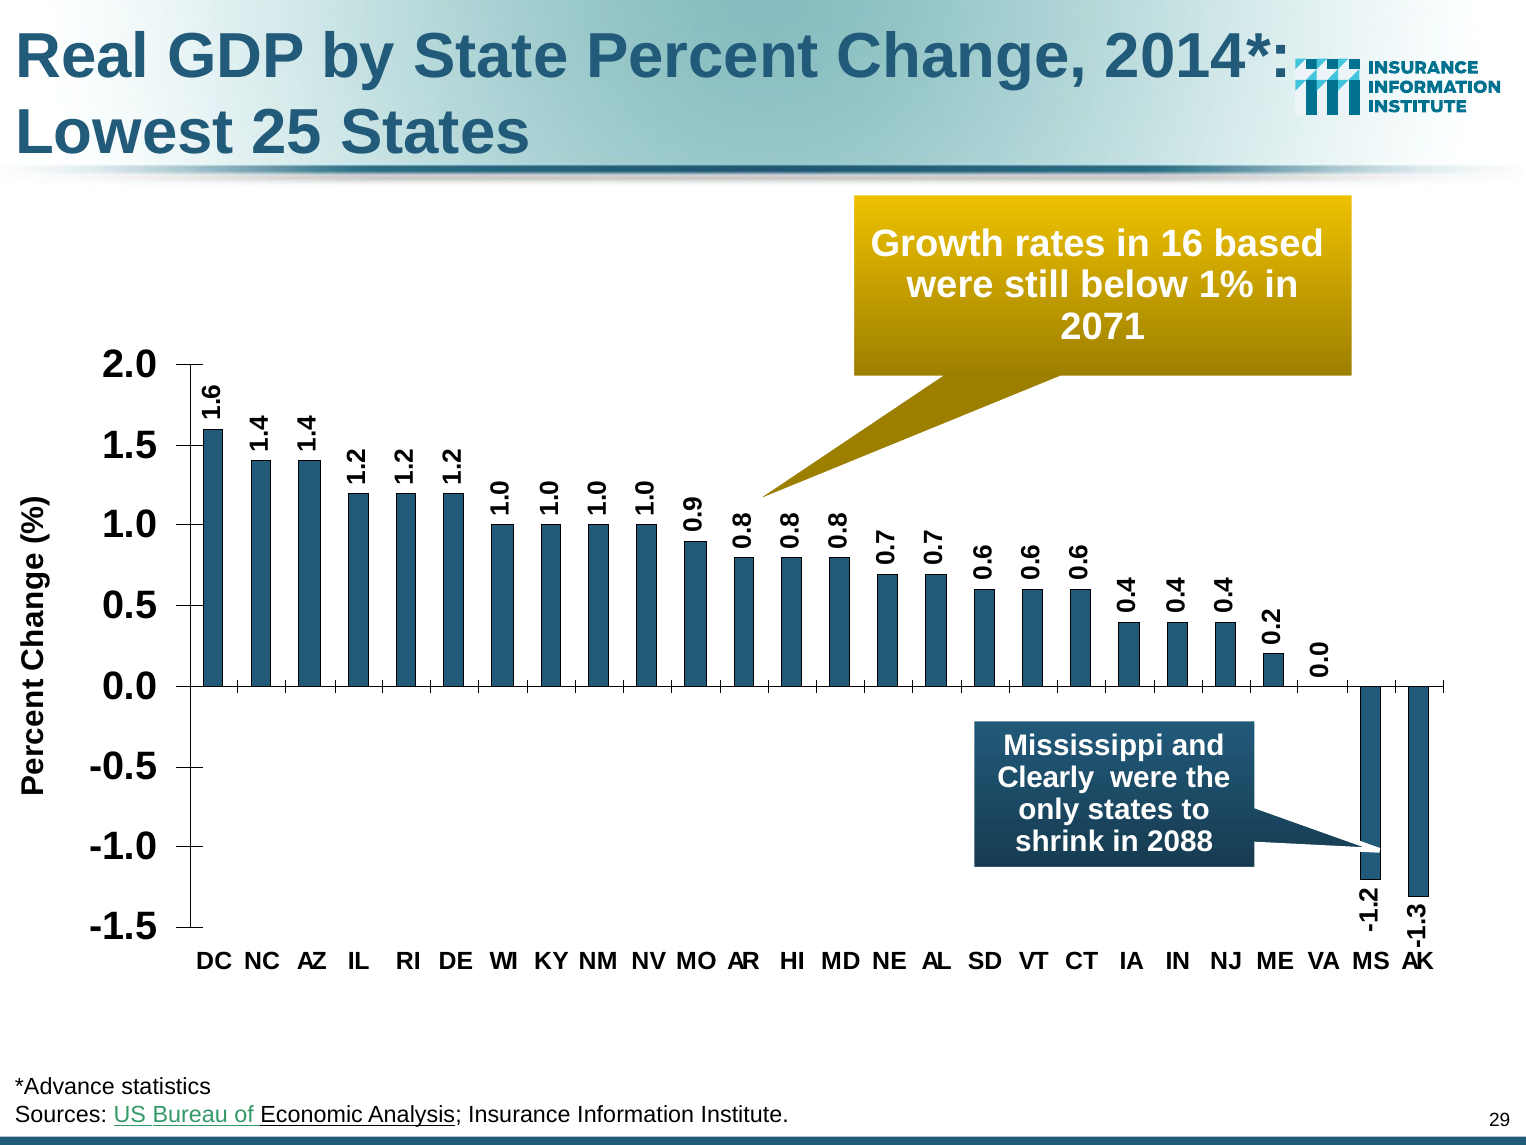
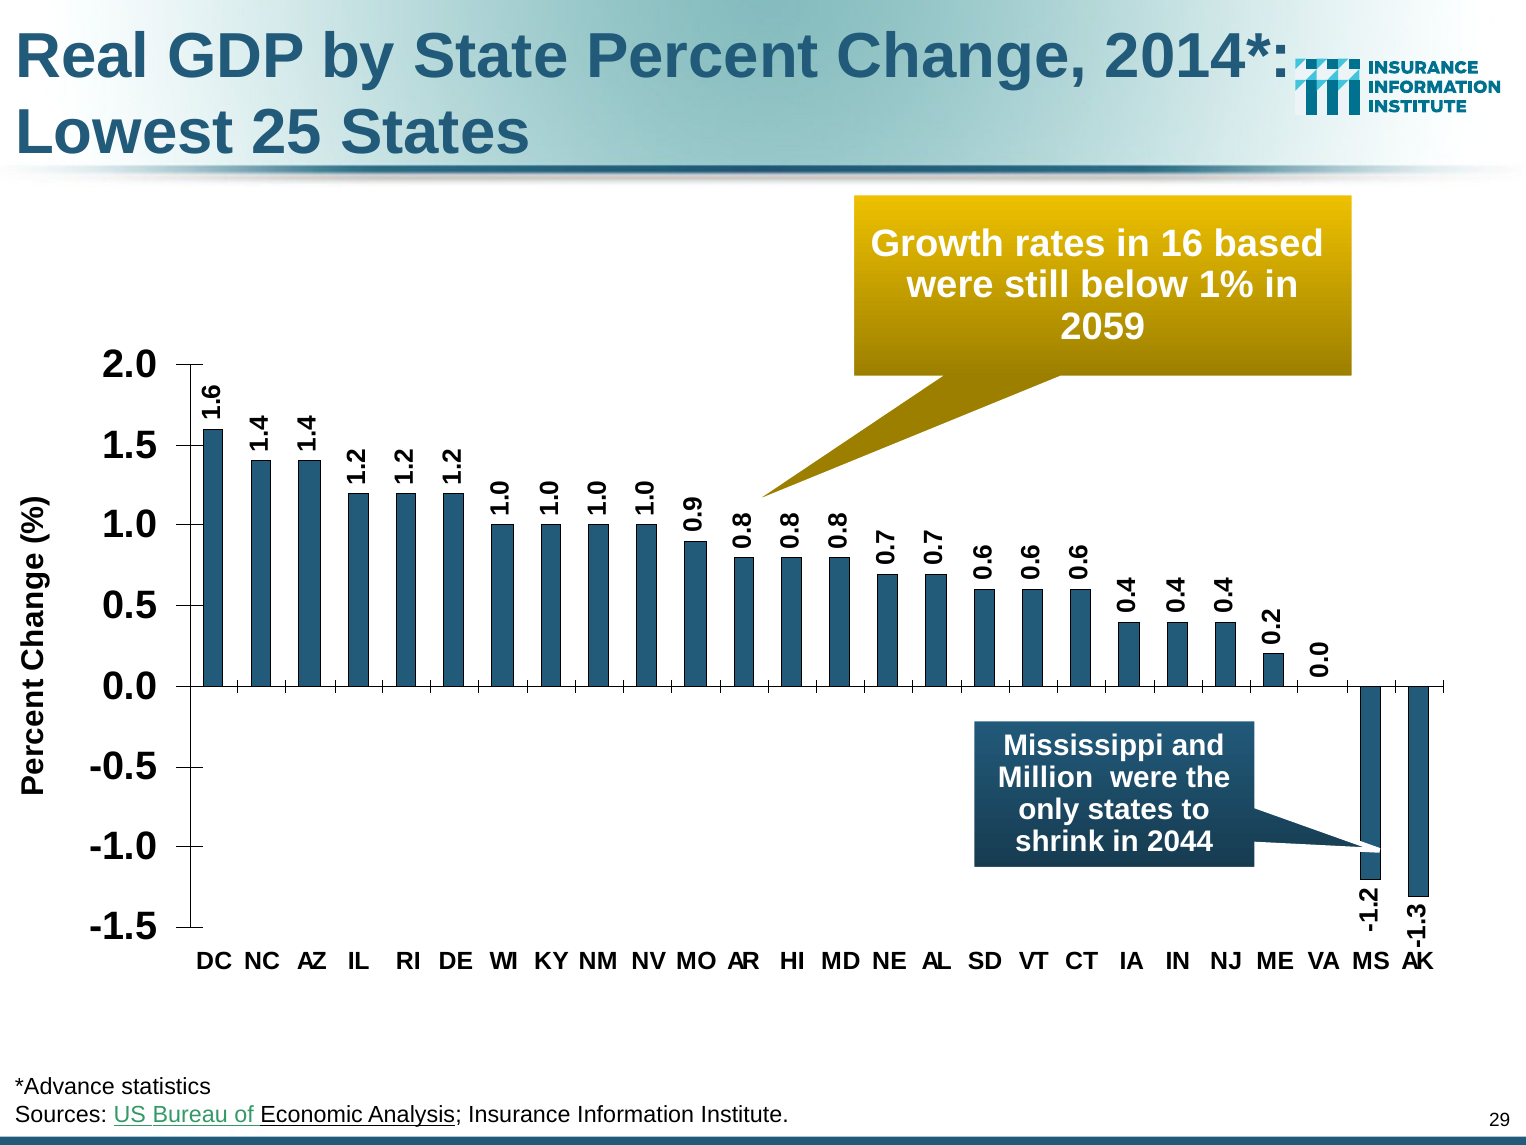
2071: 2071 -> 2059
Clearly: Clearly -> Million
2088: 2088 -> 2044
